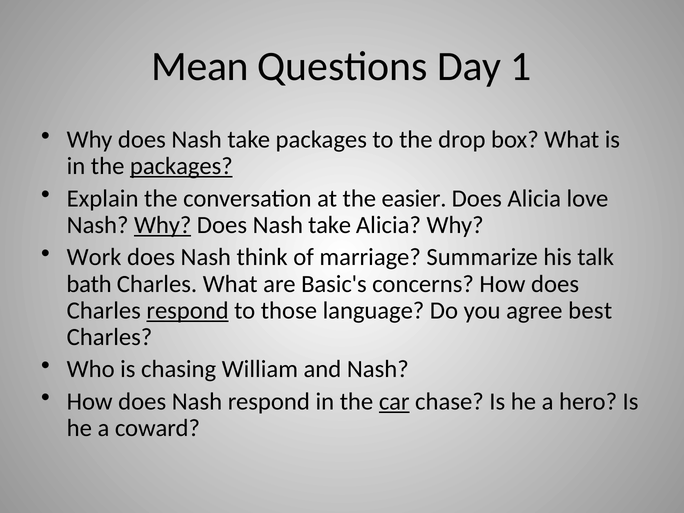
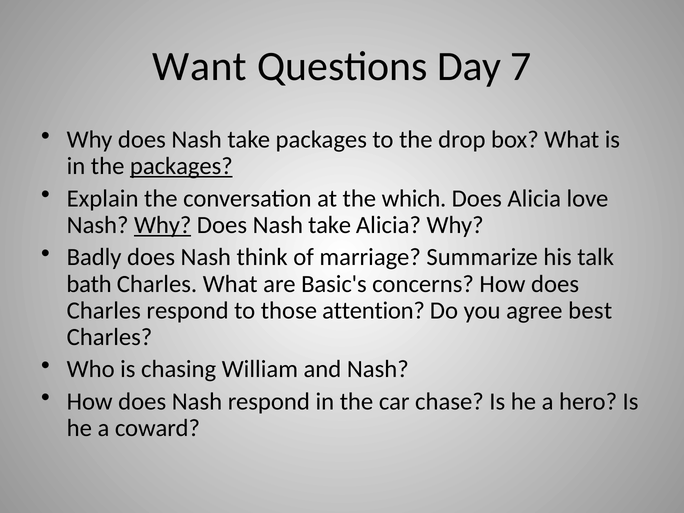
Mean: Mean -> Want
1: 1 -> 7
easier: easier -> which
Work: Work -> Badly
respond at (188, 311) underline: present -> none
language: language -> attention
car underline: present -> none
